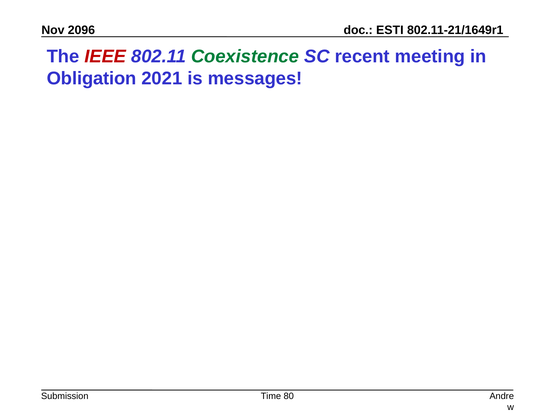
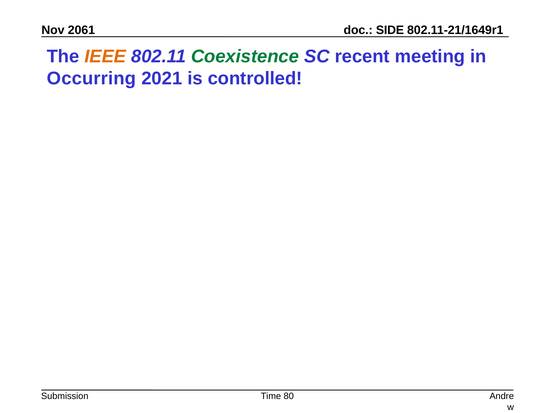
2096: 2096 -> 2061
ESTI: ESTI -> SIDE
IEEE colour: red -> orange
Obligation: Obligation -> Occurring
messages: messages -> controlled
